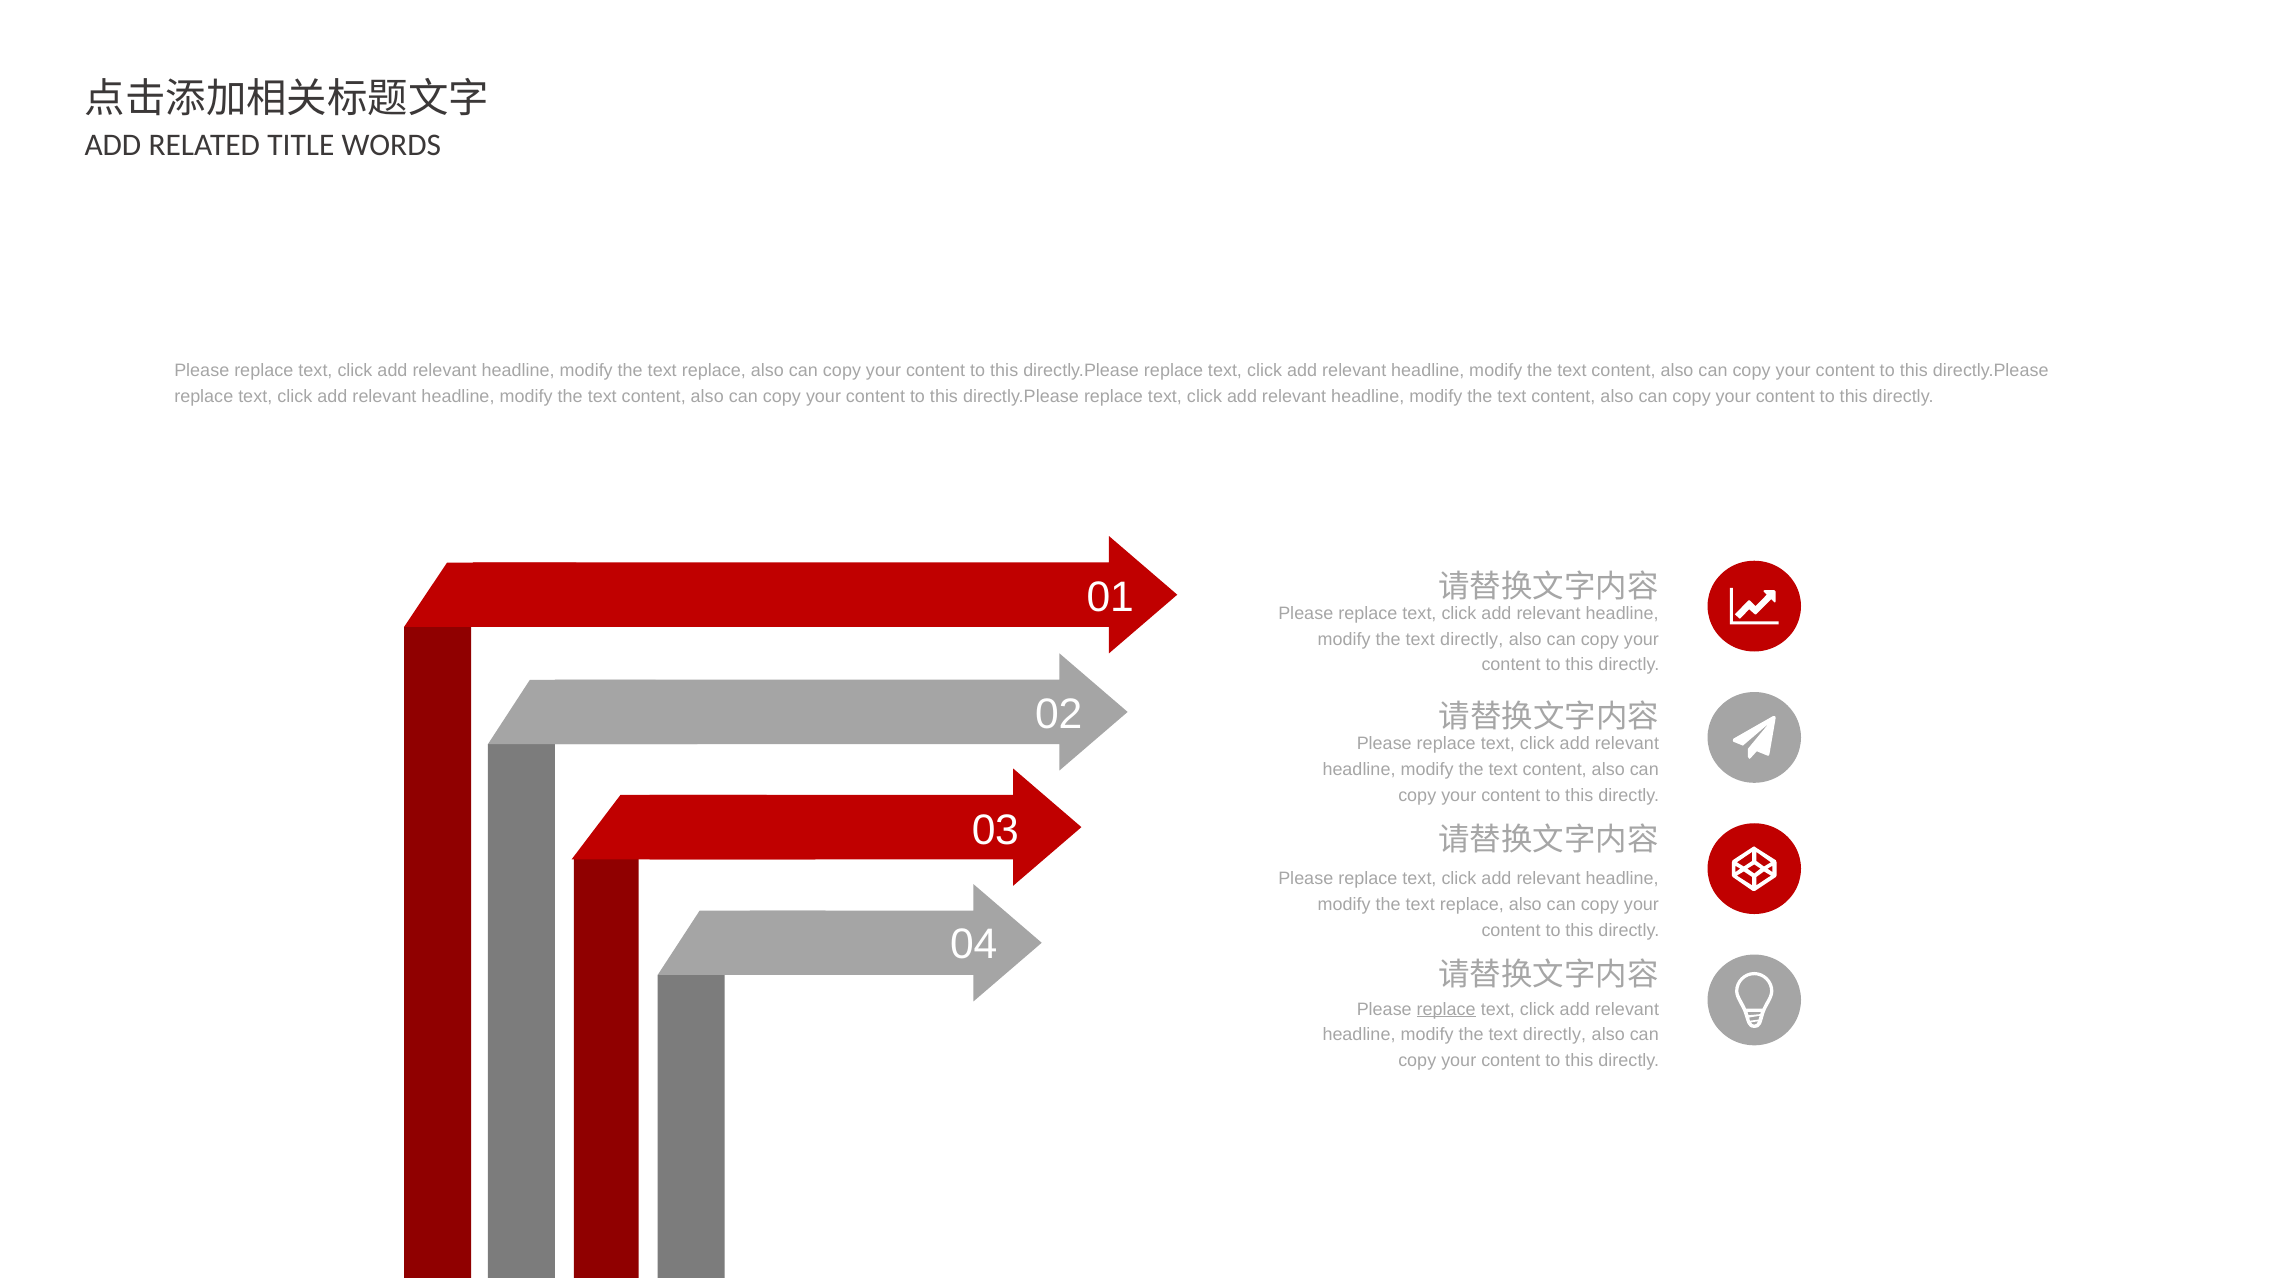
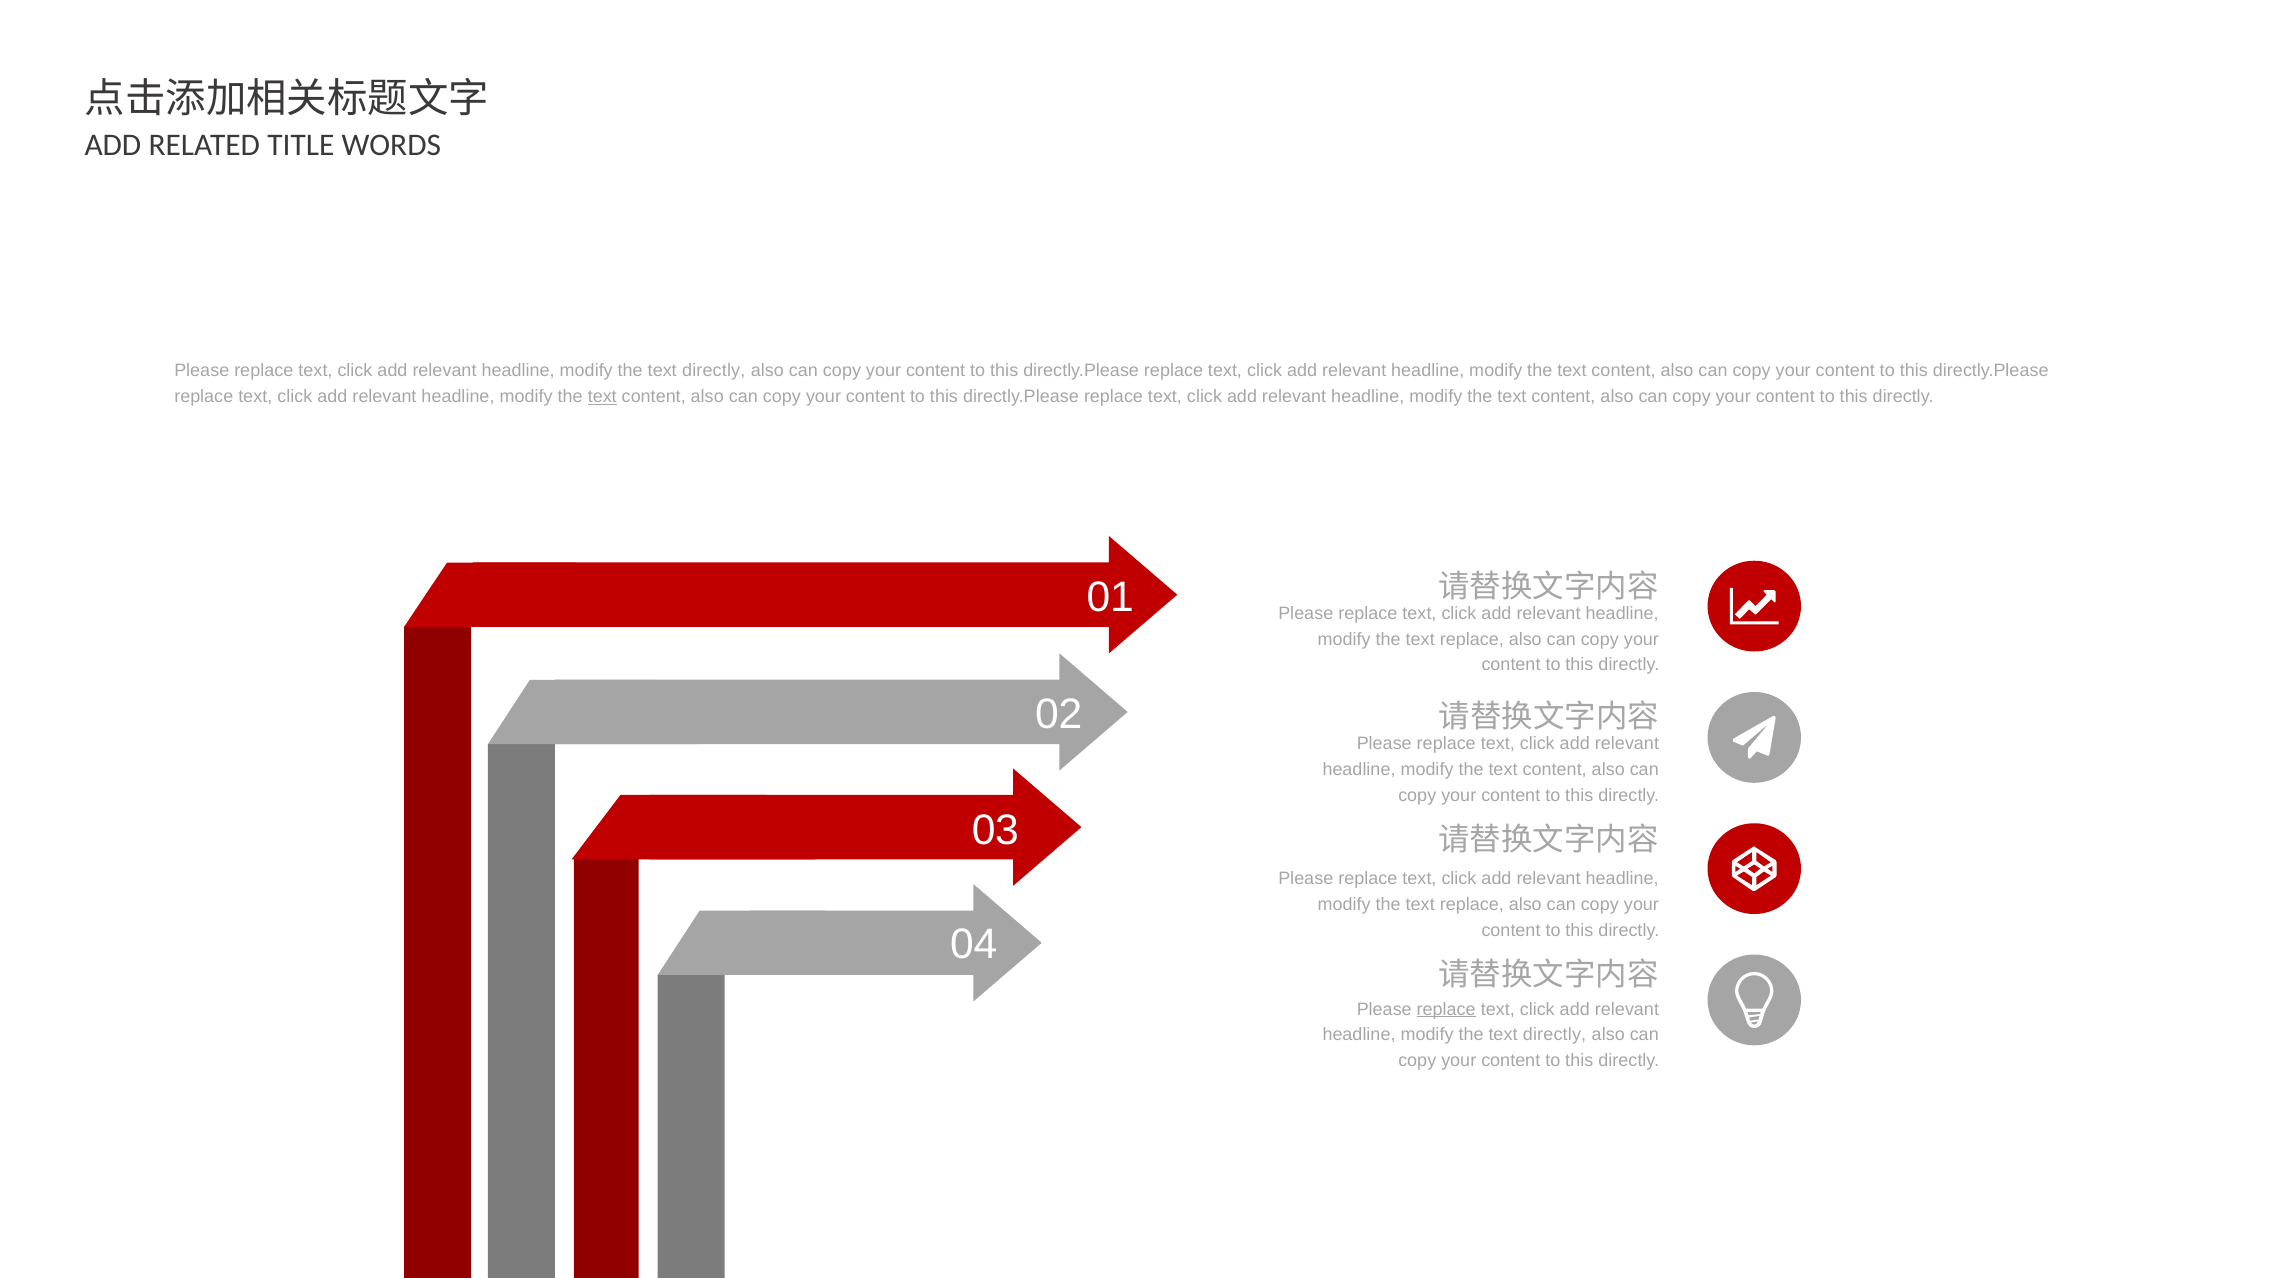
replace at (714, 371): replace -> directly
text at (602, 397) underline: none -> present
directly at (1472, 640): directly -> replace
